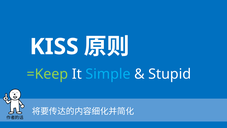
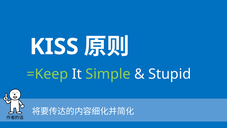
Simple colour: light blue -> light green
